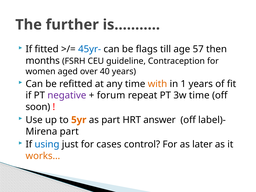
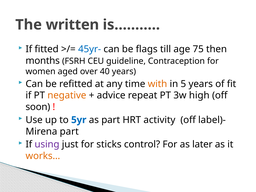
further: further -> written
57: 57 -> 75
1: 1 -> 5
negative colour: purple -> orange
forum: forum -> advice
3w time: time -> high
5yr colour: orange -> blue
answer: answer -> activity
using colour: blue -> purple
cases: cases -> sticks
